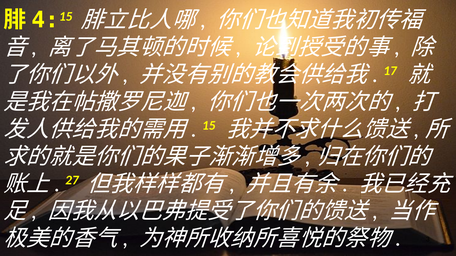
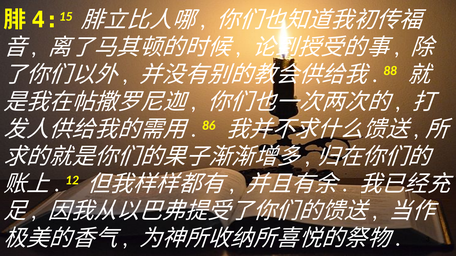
17: 17 -> 88
15: 15 -> 86
27: 27 -> 12
